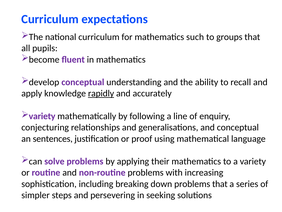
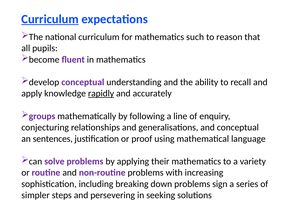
Curriculum at (50, 19) underline: none -> present
groups: groups -> reason
variety at (42, 116): variety -> groups
problems that: that -> sign
